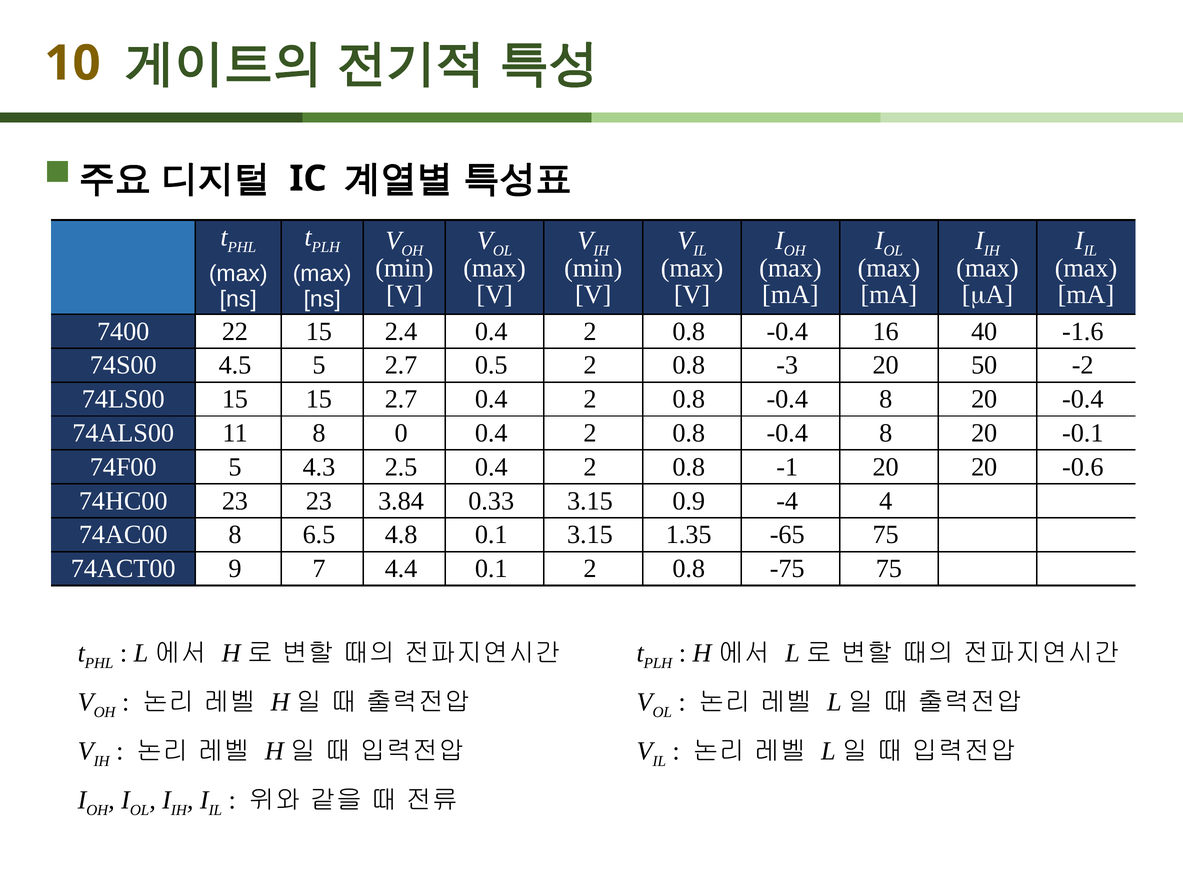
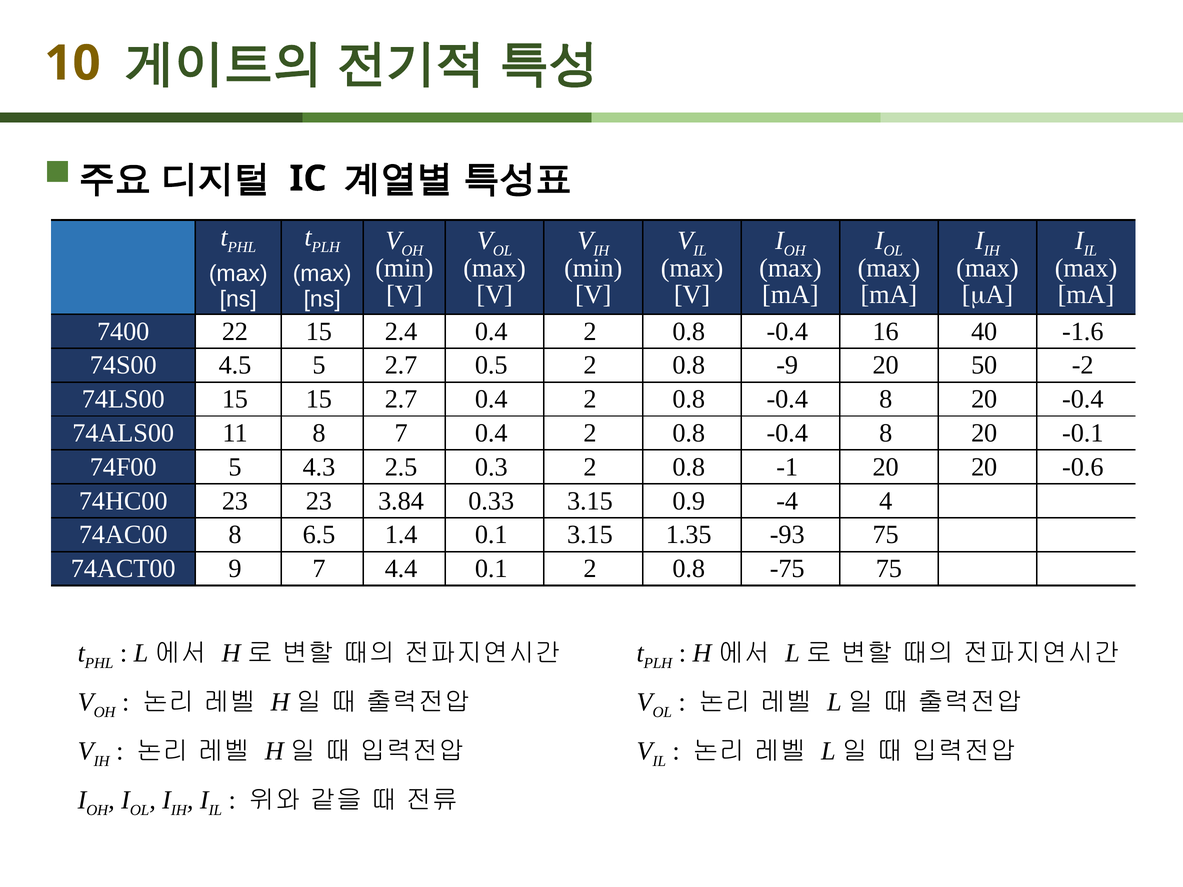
-3: -3 -> -9
8 0: 0 -> 7
2.5 0.4: 0.4 -> 0.3
4.8: 4.8 -> 1.4
-65: -65 -> -93
